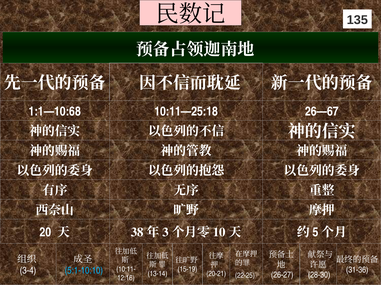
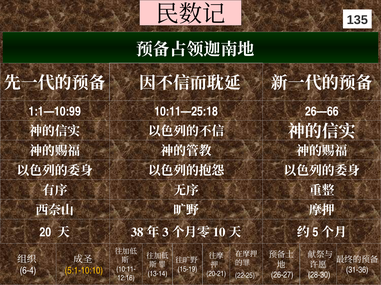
1:1—10:68: 1:1—10:68 -> 1:1—10:99
26—67: 26—67 -> 26—66
3-4: 3-4 -> 6-4
5:1-10:10 colour: light blue -> yellow
